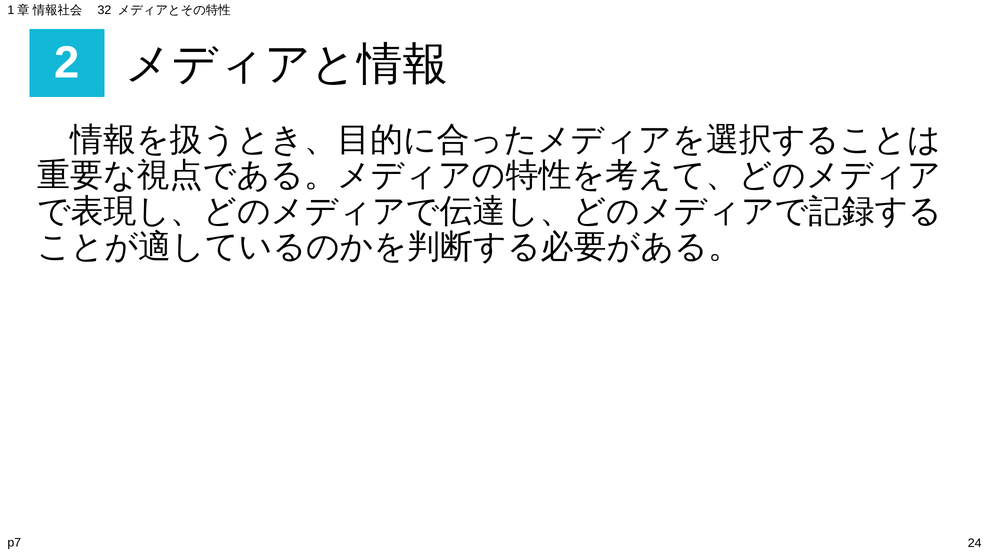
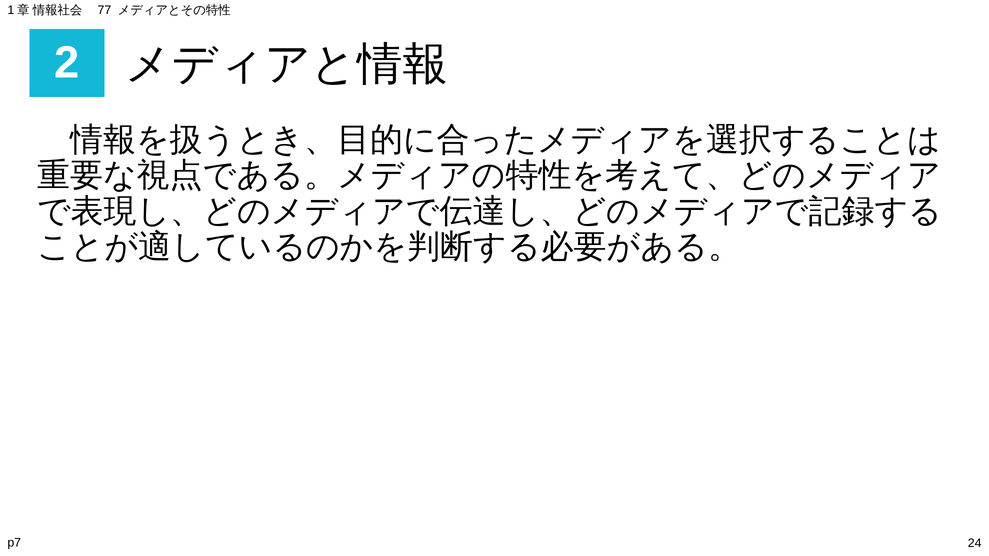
32: 32 -> 77
